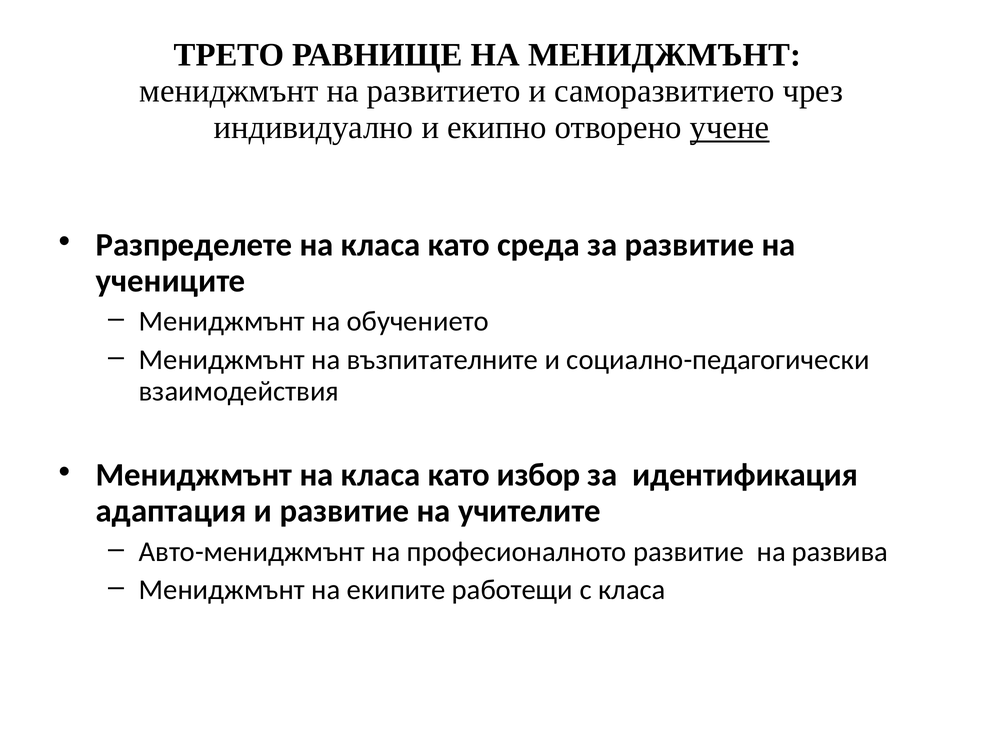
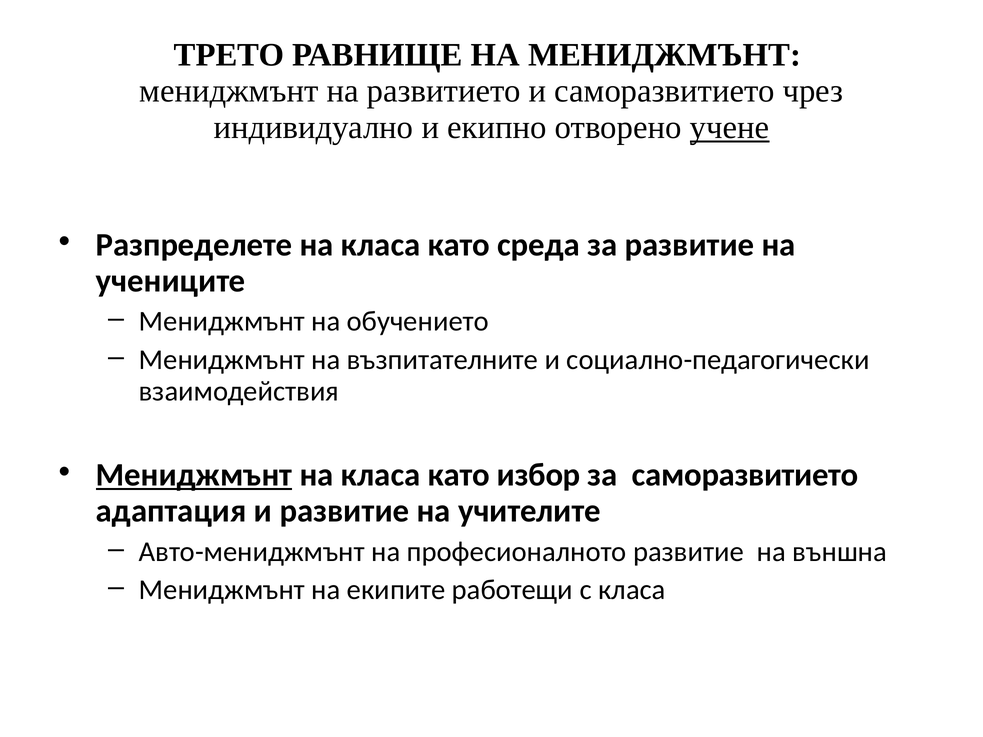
Мениджмънт at (194, 475) underline: none -> present
за идентификация: идентификация -> саморазвитието
развива: развива -> външна
